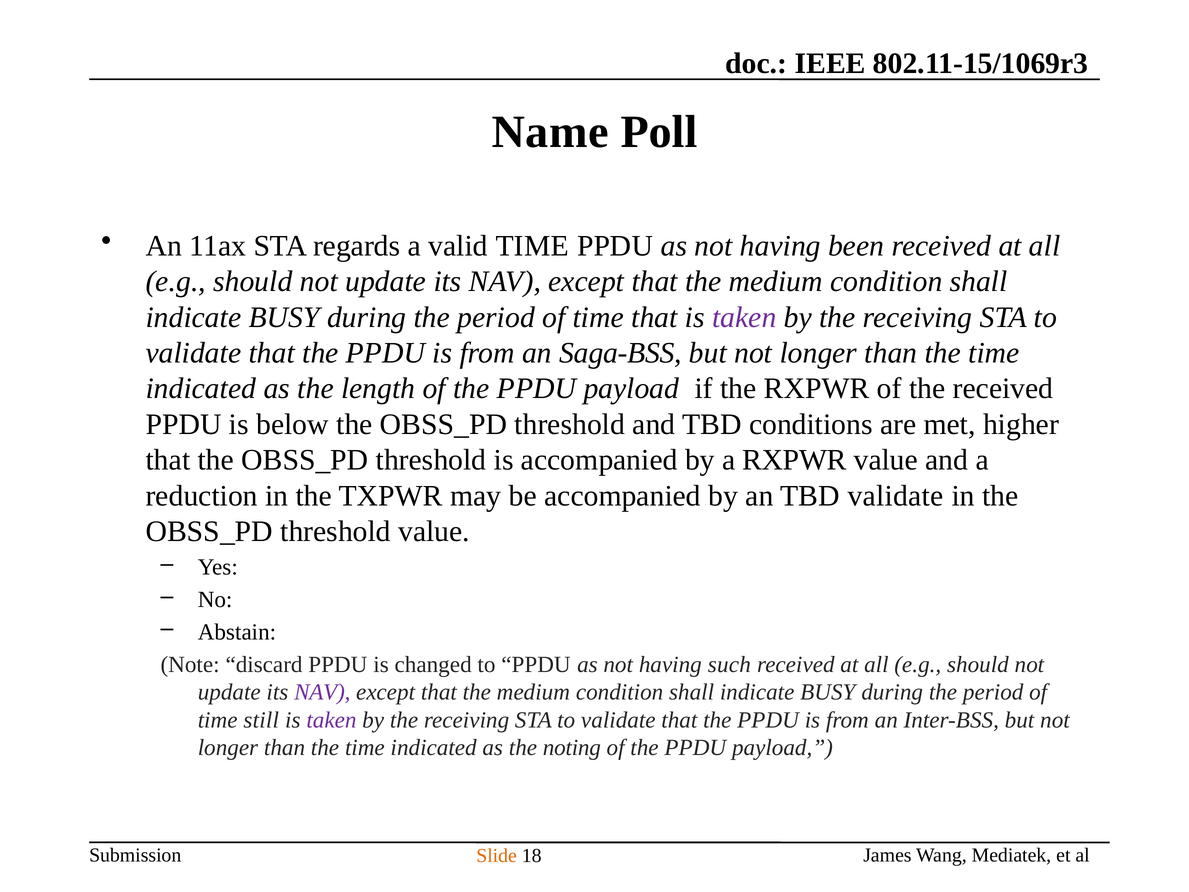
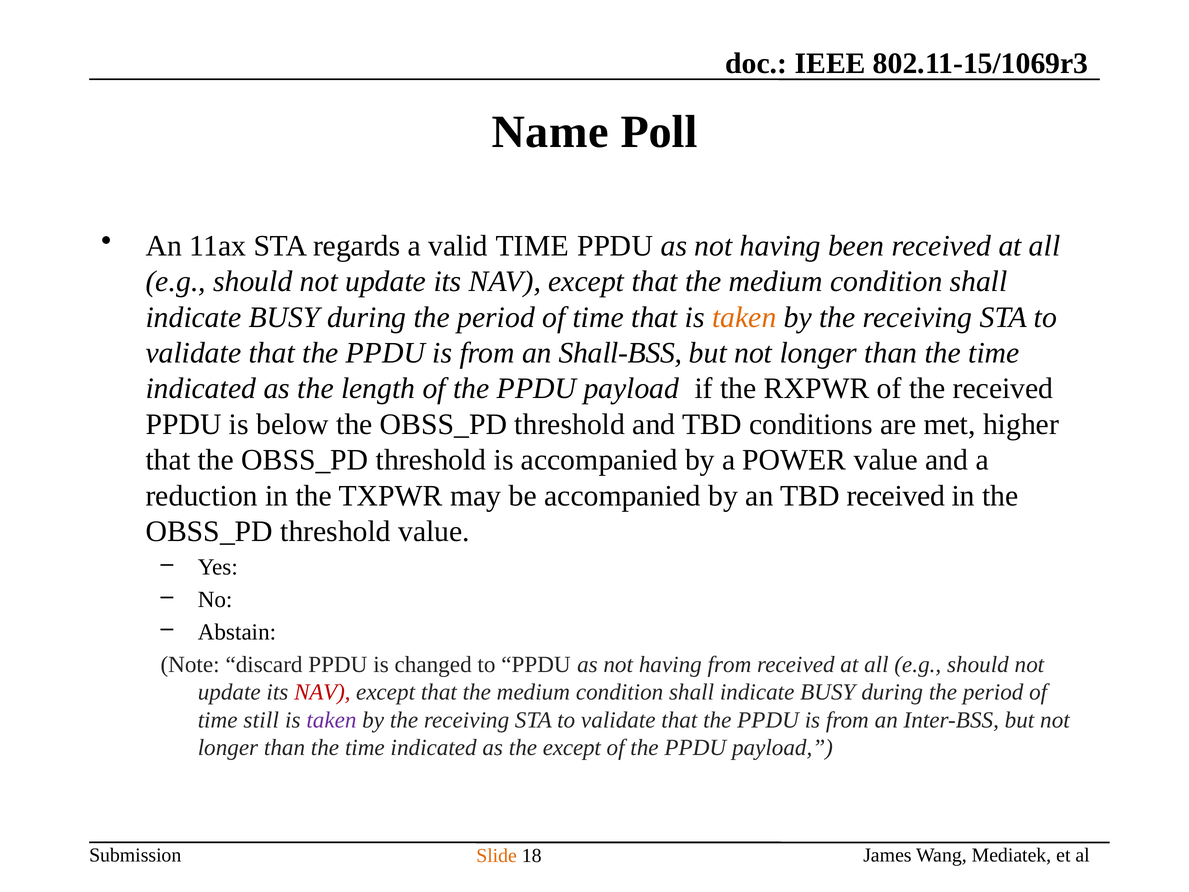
taken at (744, 317) colour: purple -> orange
Saga-BSS: Saga-BSS -> Shall-BSS
a RXPWR: RXPWR -> POWER
TBD validate: validate -> received
having such: such -> from
NAV at (322, 692) colour: purple -> red
the noting: noting -> except
